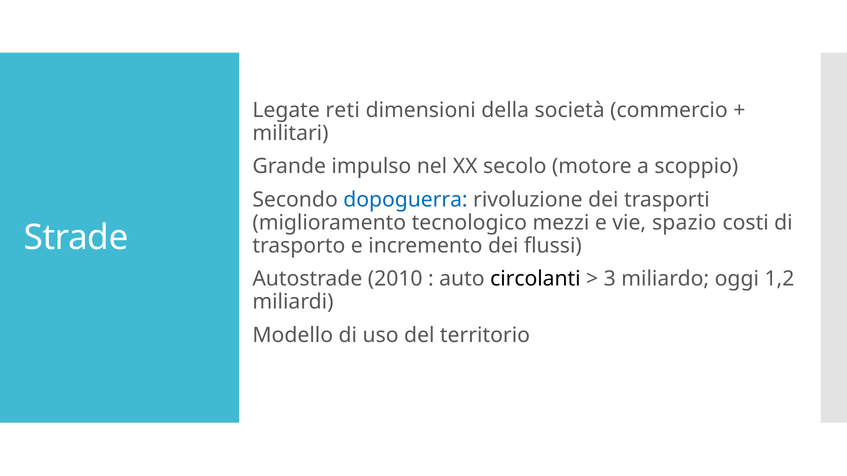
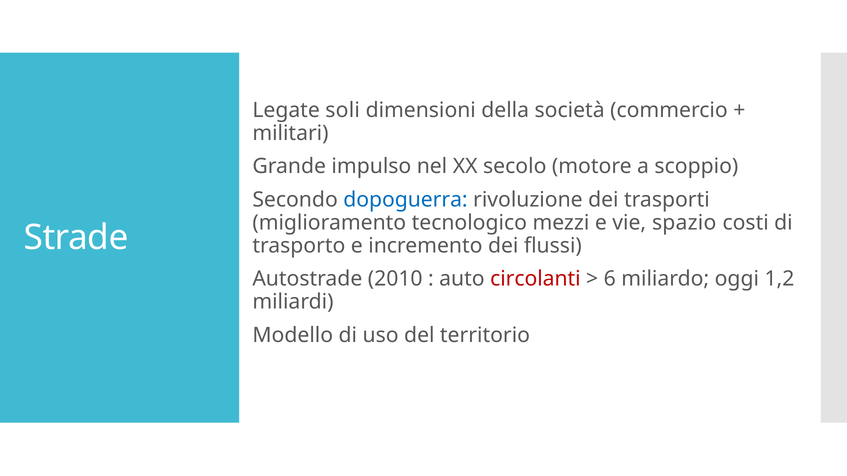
reti: reti -> soli
circolanti colour: black -> red
3: 3 -> 6
